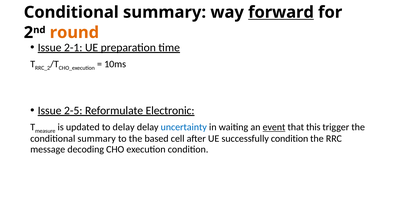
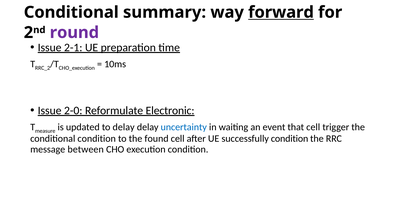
round colour: orange -> purple
2-5: 2-5 -> 2-0
event underline: present -> none
that this: this -> cell
summary at (97, 139): summary -> condition
based: based -> found
decoding: decoding -> between
